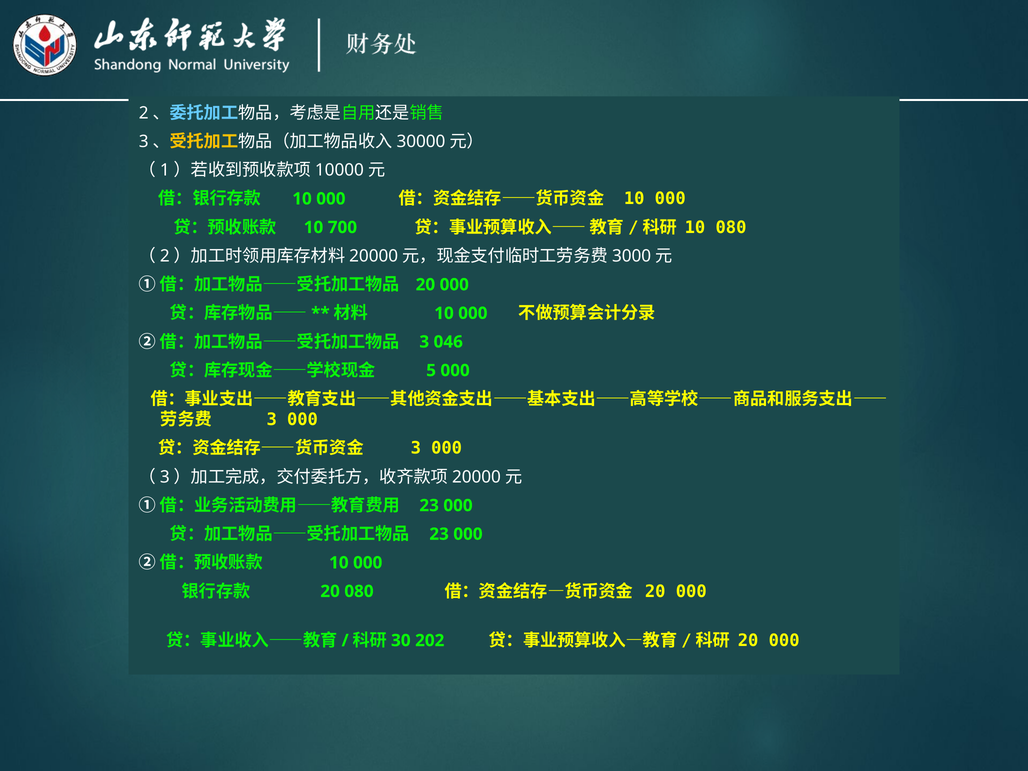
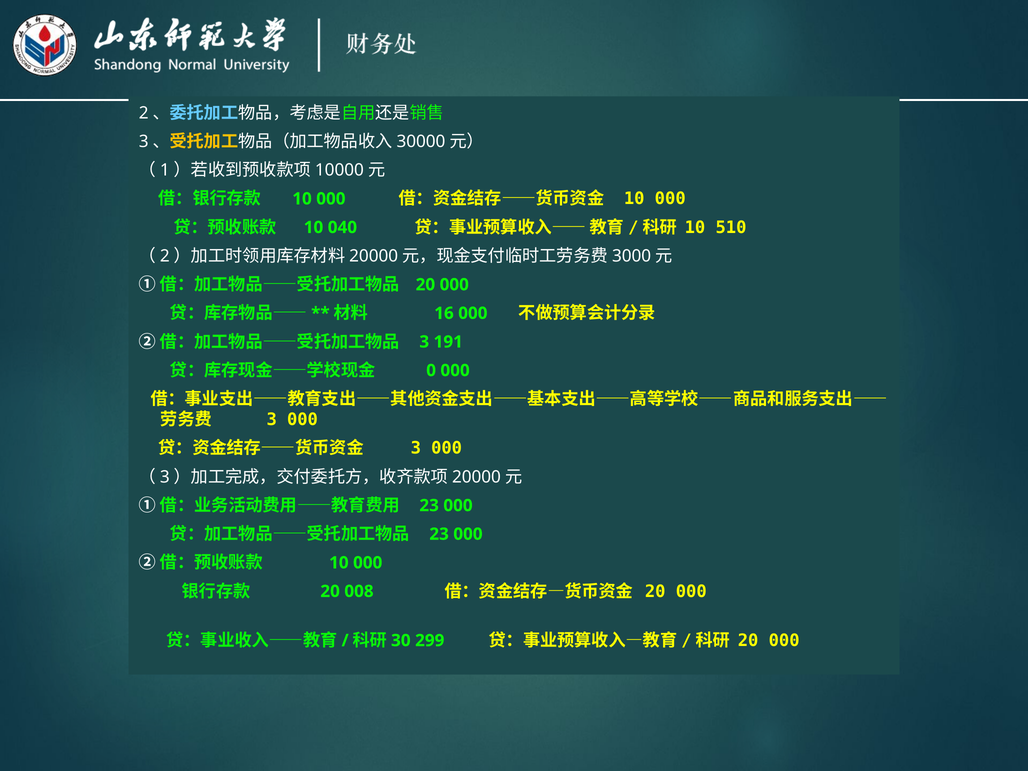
700: 700 -> 040
10 080: 080 -> 510
10 at (444, 313): 10 -> 16
046: 046 -> 191
5: 5 -> 0
20 080: 080 -> 008
202: 202 -> 299
